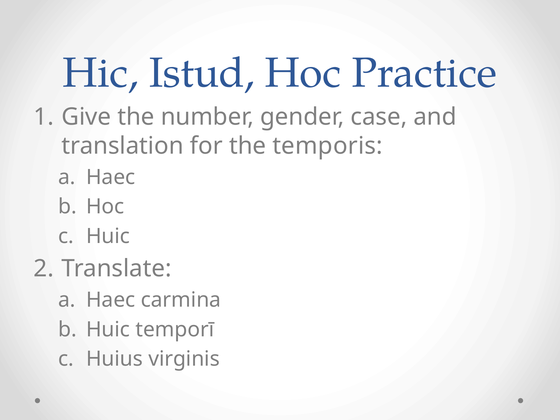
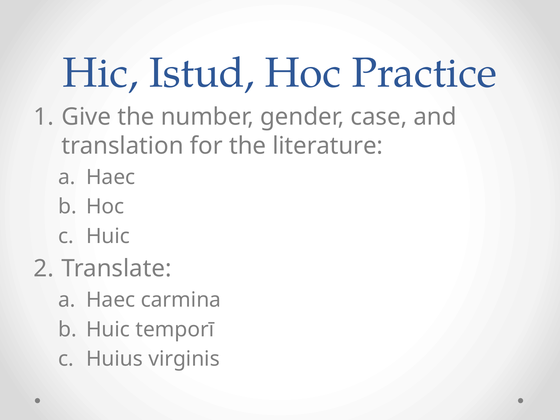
temporis: temporis -> literature
